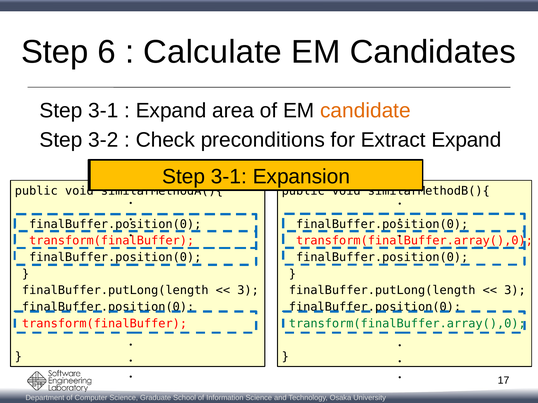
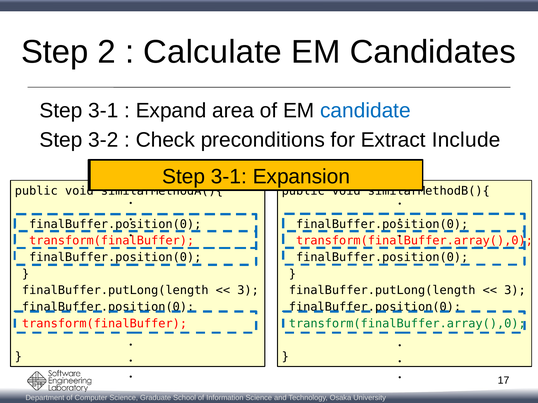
6: 6 -> 2
candidate colour: orange -> blue
Extract Expand: Expand -> Include
